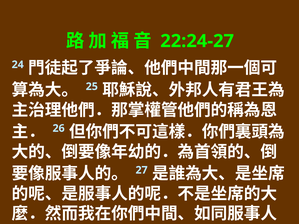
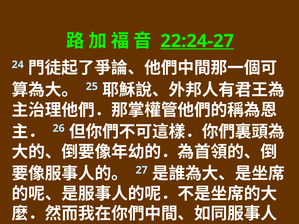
22:24-27 underline: none -> present
